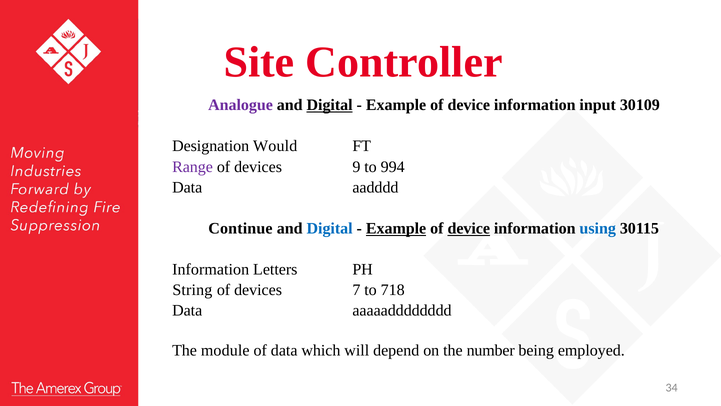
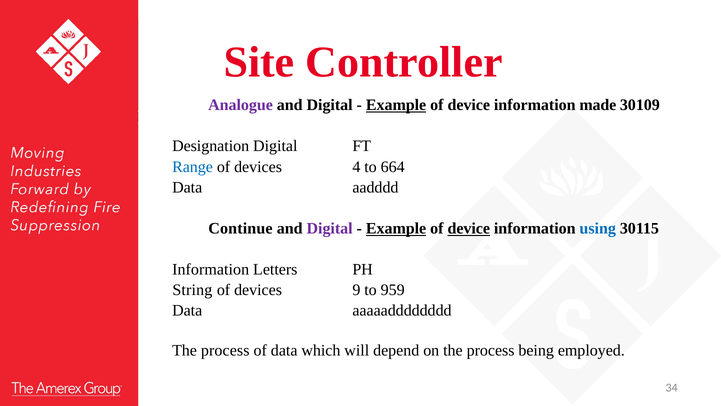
Digital at (330, 105) underline: present -> none
Example at (396, 105) underline: none -> present
input: input -> made
Designation Would: Would -> Digital
Range colour: purple -> blue
9: 9 -> 4
994: 994 -> 664
Digital at (330, 228) colour: blue -> purple
7: 7 -> 9
718: 718 -> 959
module at (225, 350): module -> process
on the number: number -> process
